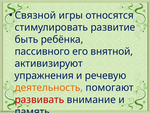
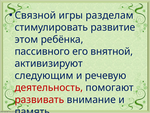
относятся: относятся -> разделам
быть: быть -> этом
упражнения: упражнения -> следующим
деятельность colour: orange -> red
